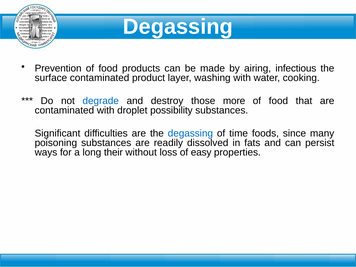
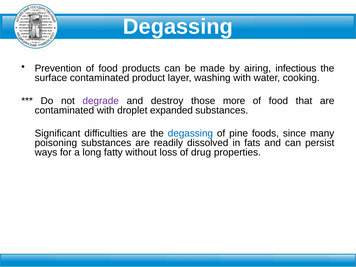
degrade colour: blue -> purple
possibility: possibility -> expanded
time: time -> pine
their: their -> fatty
easy: easy -> drug
